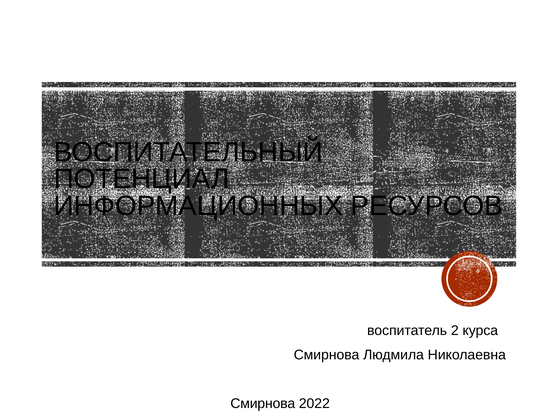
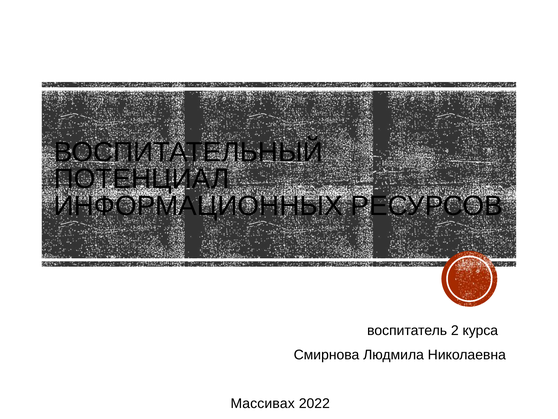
Смирнова at (263, 403): Смирнова -> Массивах
